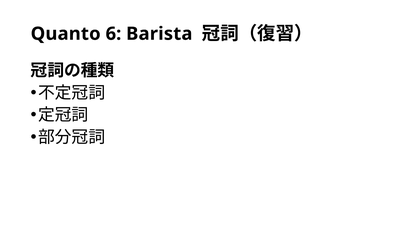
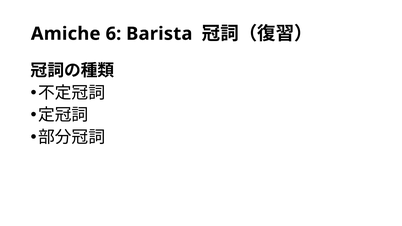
Quanto: Quanto -> Amiche
